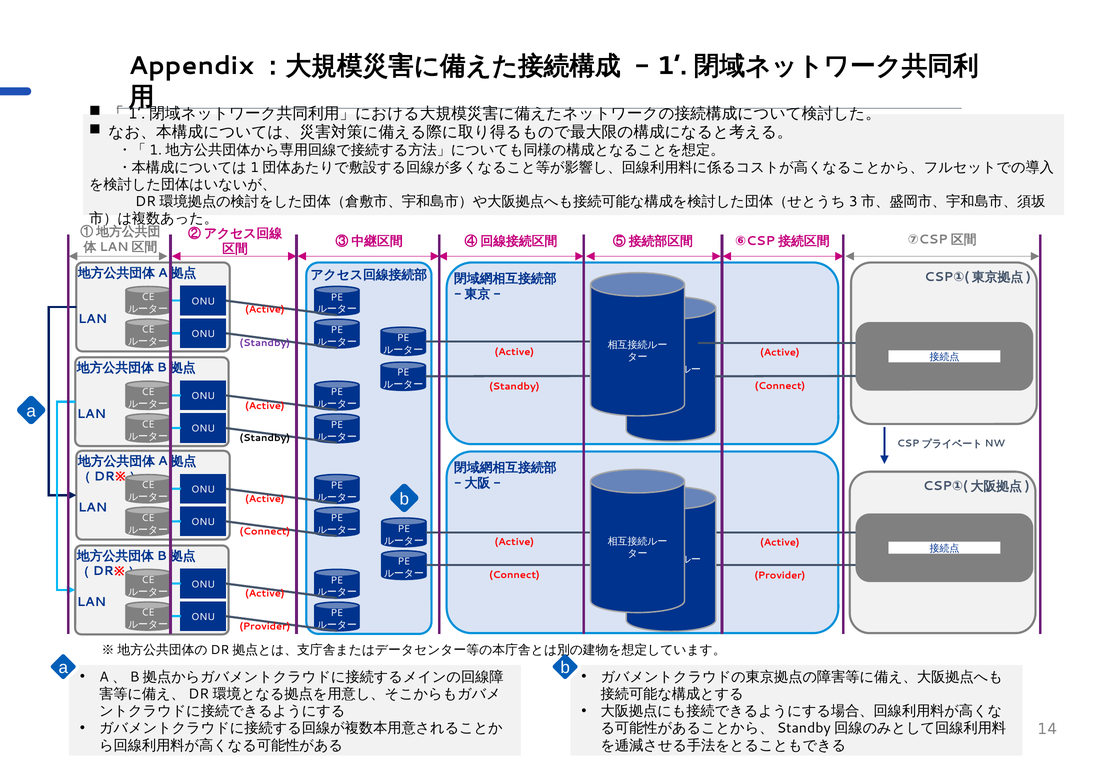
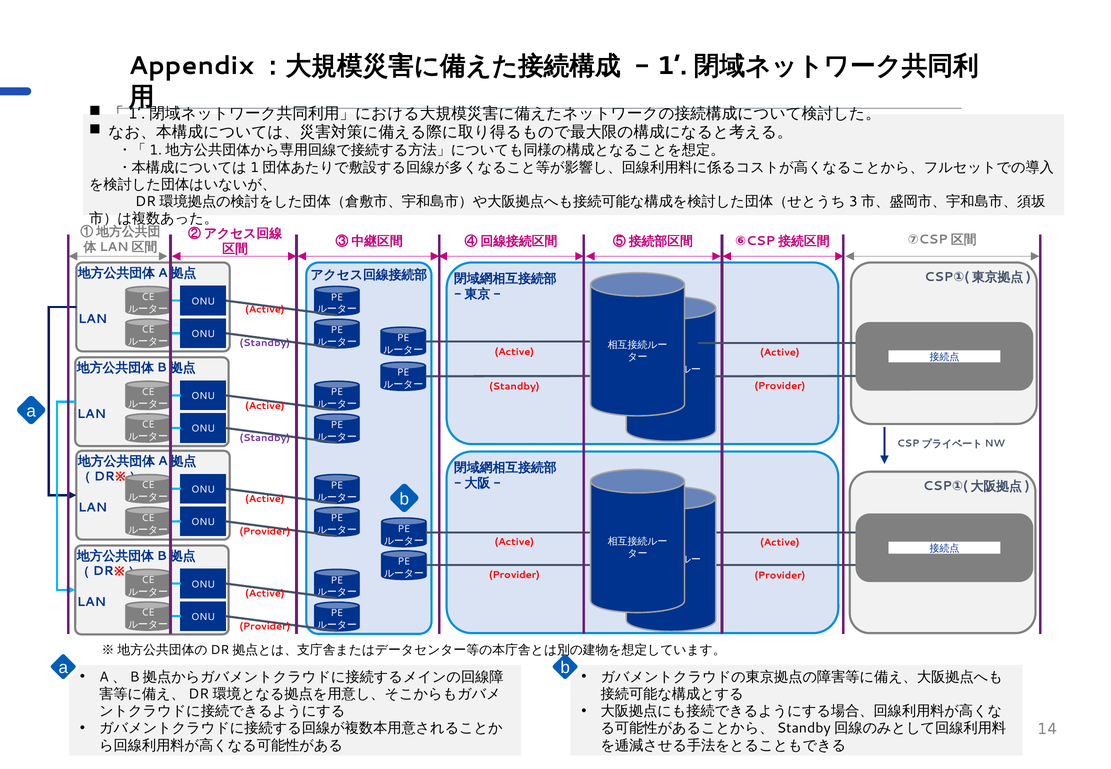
Standby Connect: Connect -> Provider
Standby at (265, 438) colour: black -> purple
Connect at (265, 532): Connect -> Provider
Connect at (514, 575): Connect -> Provider
